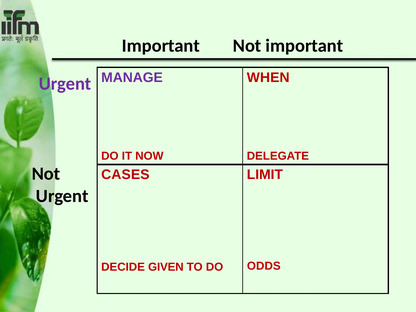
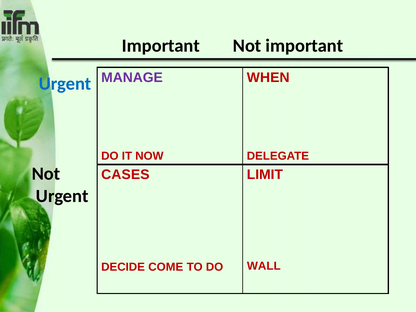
Urgent at (65, 84) colour: purple -> blue
ODDS: ODDS -> WALL
GIVEN: GIVEN -> COME
